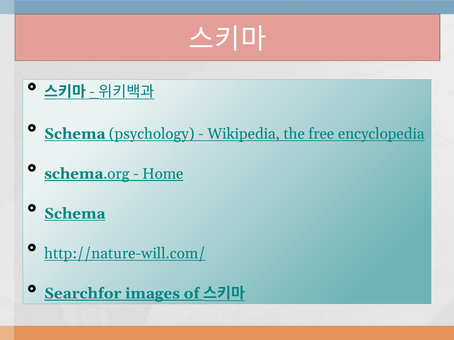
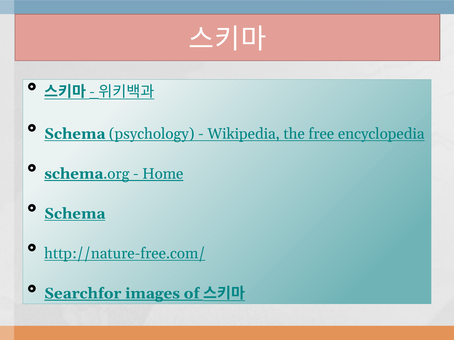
http://nature-will.com/: http://nature-will.com/ -> http://nature-free.com/
